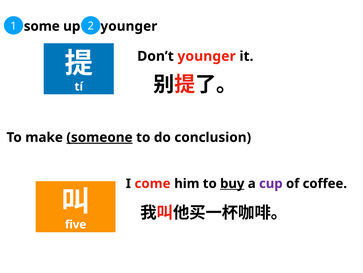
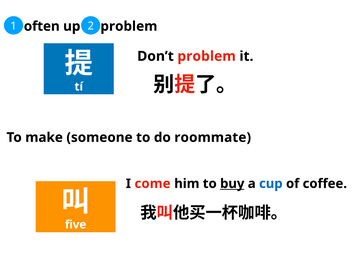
some: some -> often
2 younger: younger -> problem
Don’t younger: younger -> problem
someone underline: present -> none
conclusion: conclusion -> roommate
cup colour: purple -> blue
